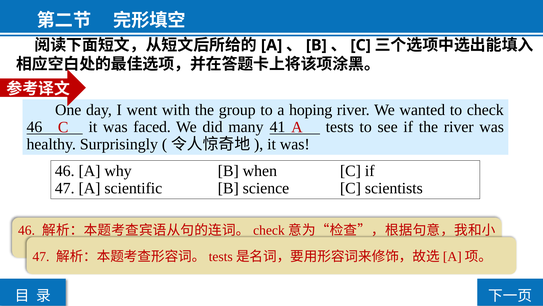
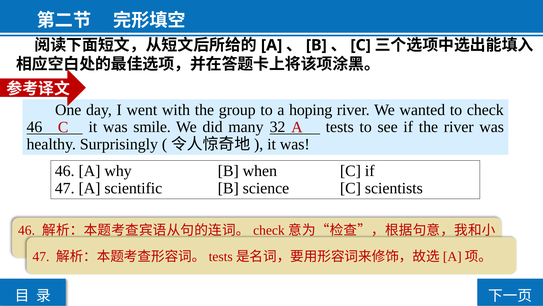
faced: faced -> smile
41: 41 -> 32
